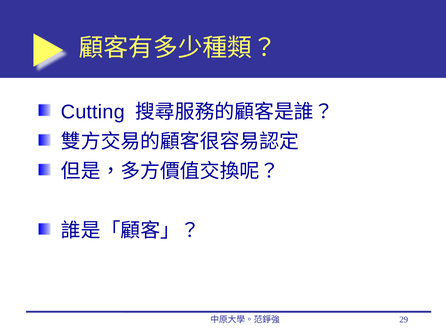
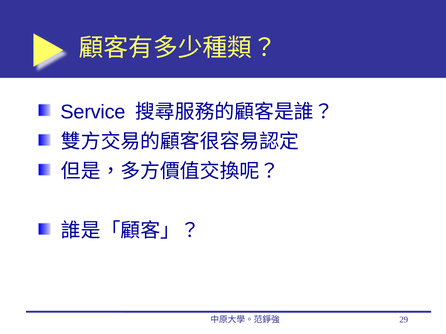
Cutting: Cutting -> Service
